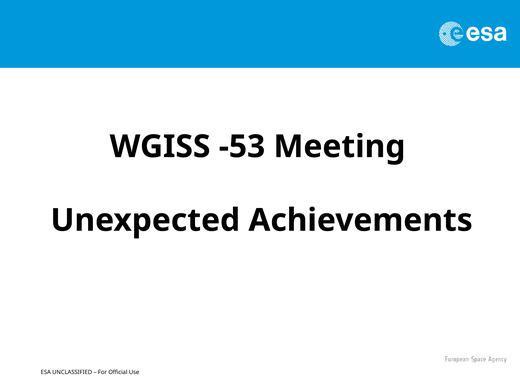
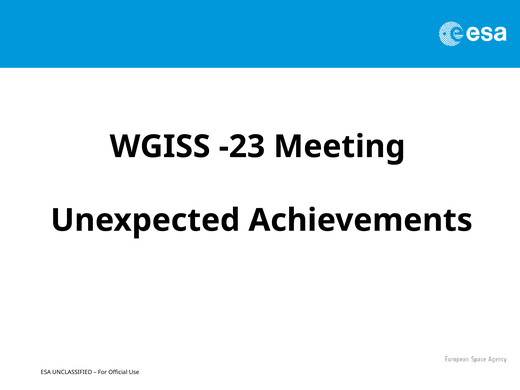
-53: -53 -> -23
